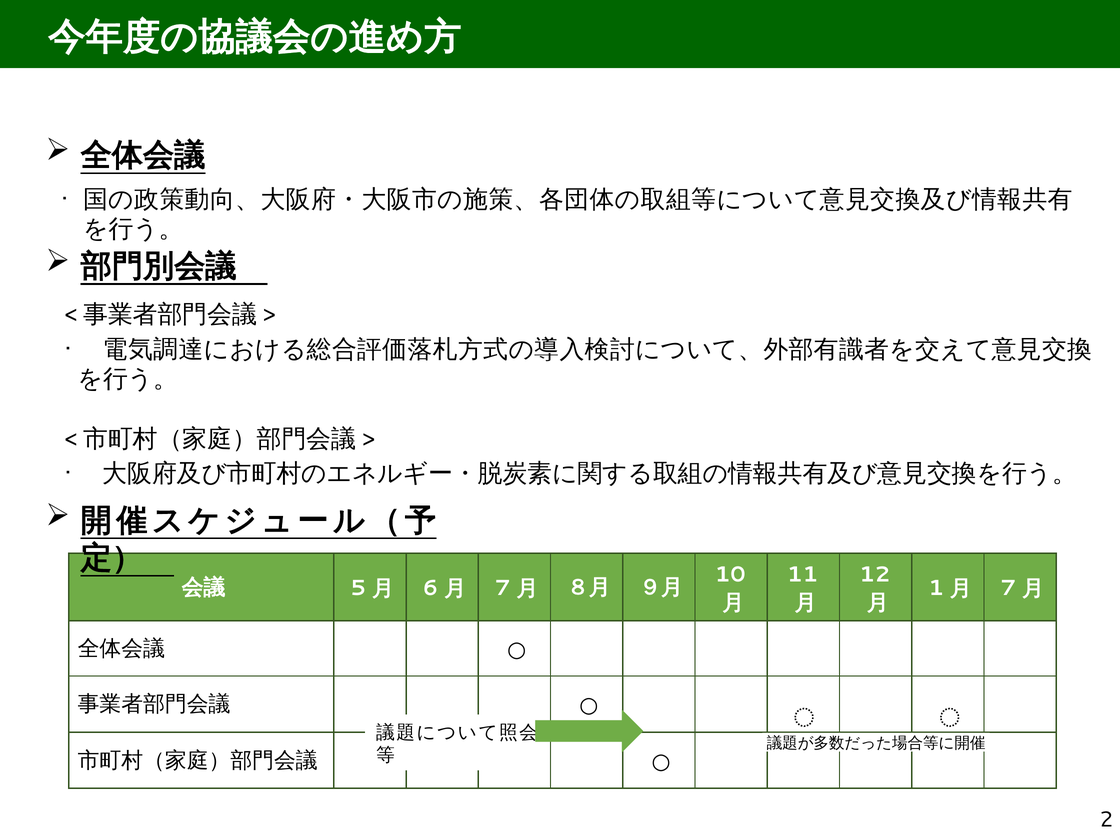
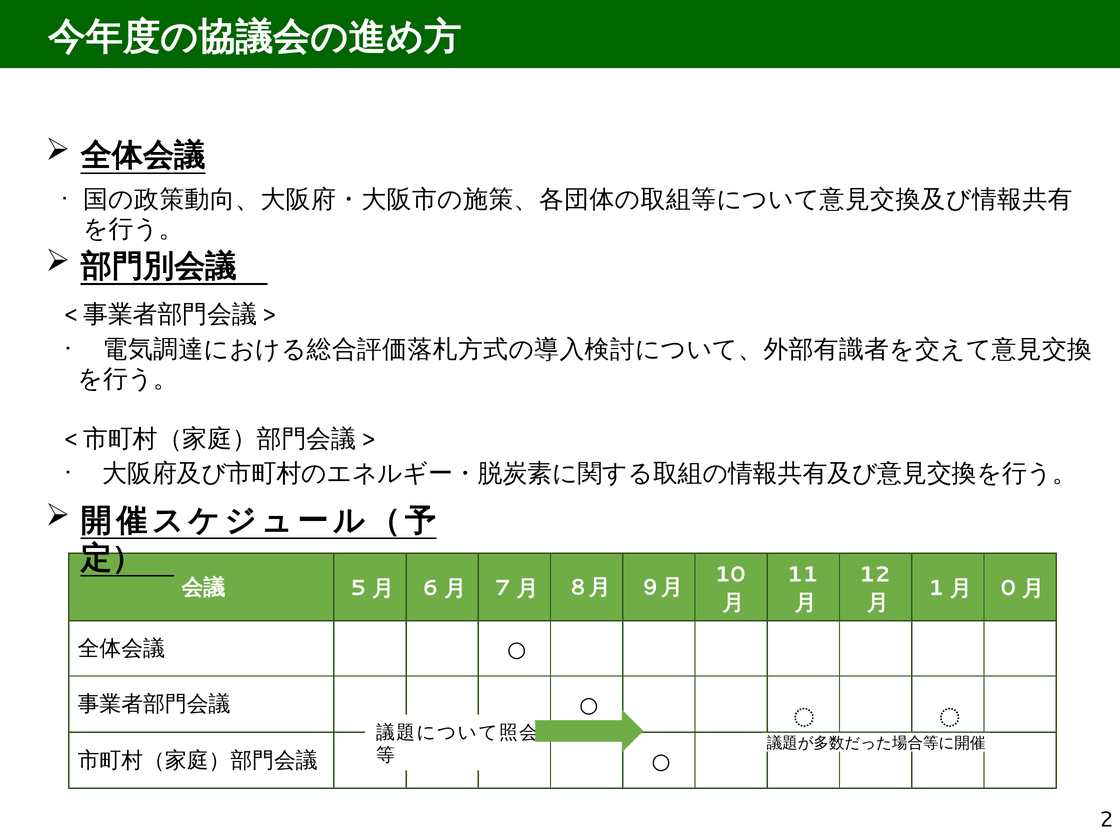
7 at (1008, 588): 7 -> 0
